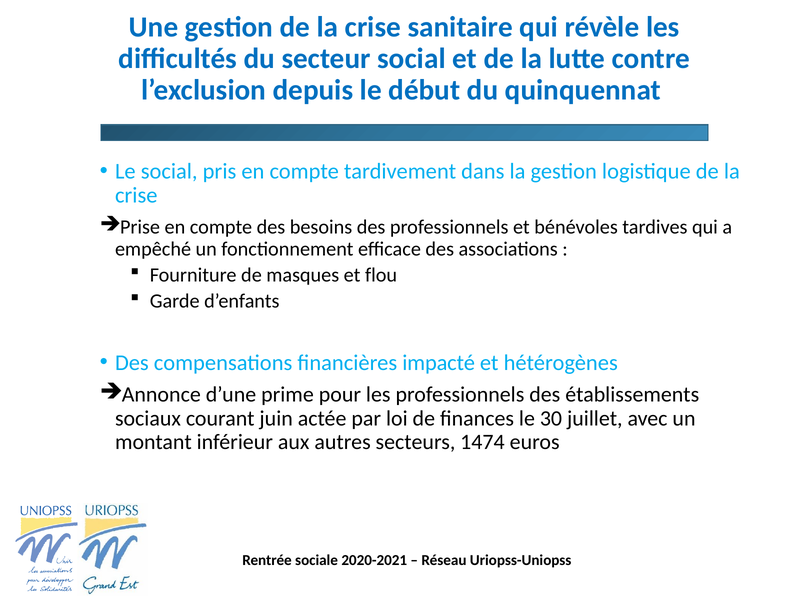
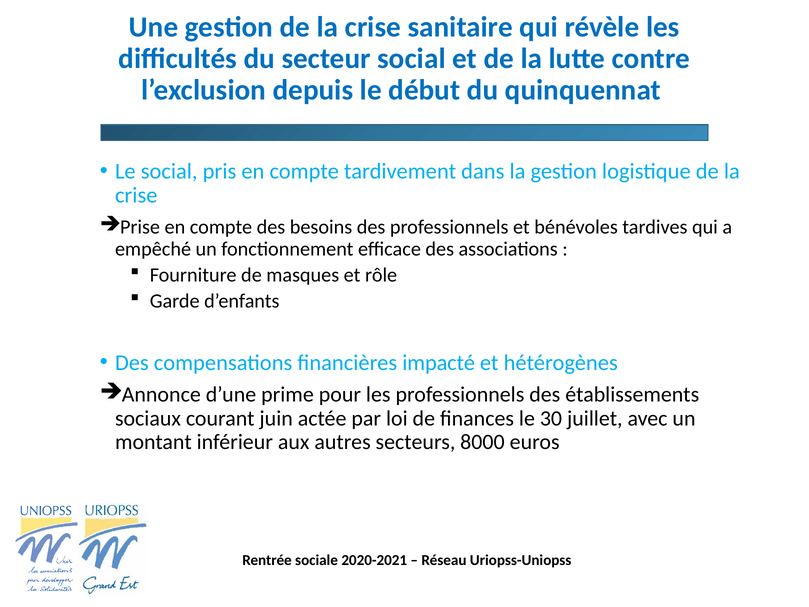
flou: flou -> rôle
1474: 1474 -> 8000
